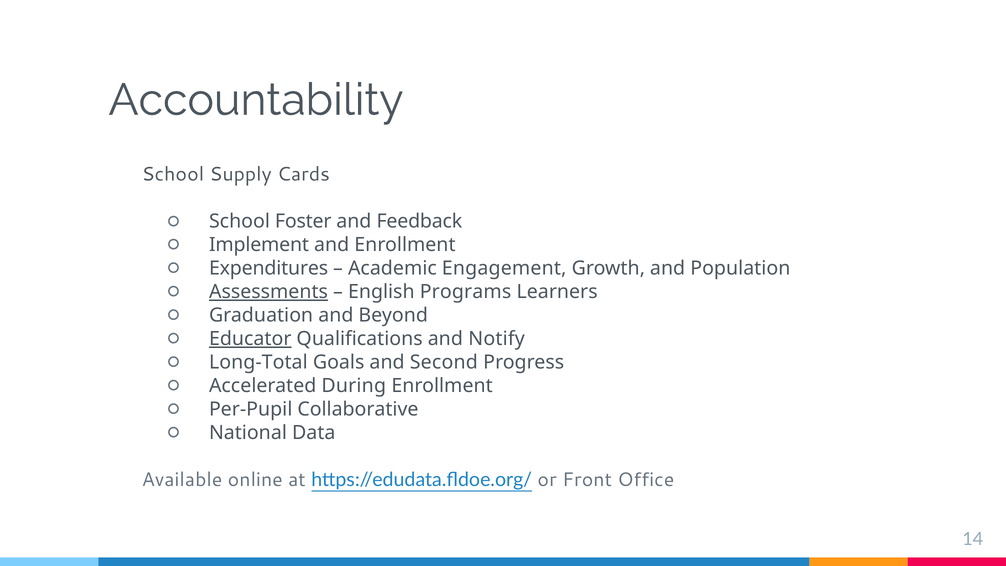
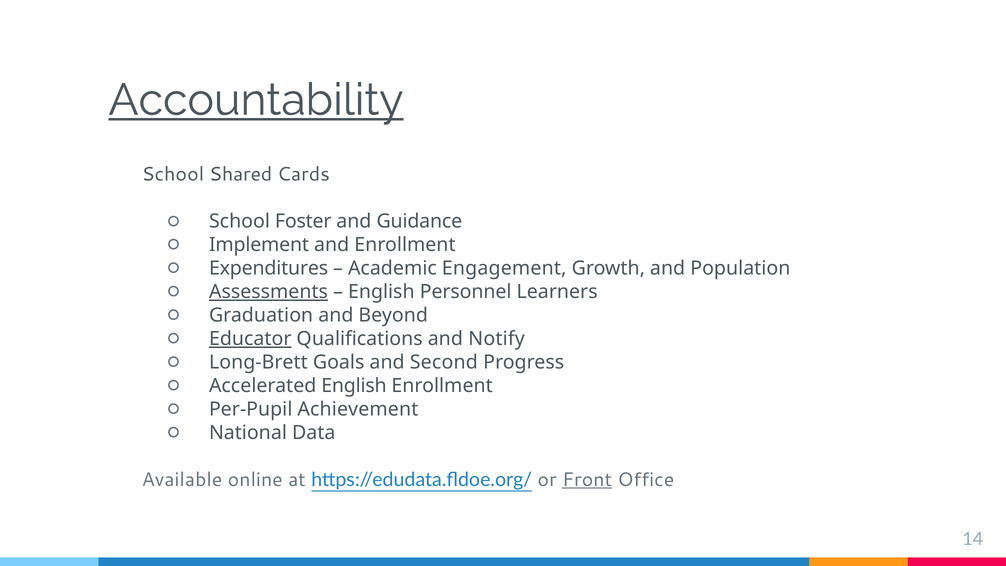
Accountability underline: none -> present
Supply: Supply -> Shared
Feedback: Feedback -> Guidance
Programs: Programs -> Personnel
Long-Total: Long-Total -> Long-Brett
Accelerated During: During -> English
Collaborative: Collaborative -> Achievement
Front underline: none -> present
